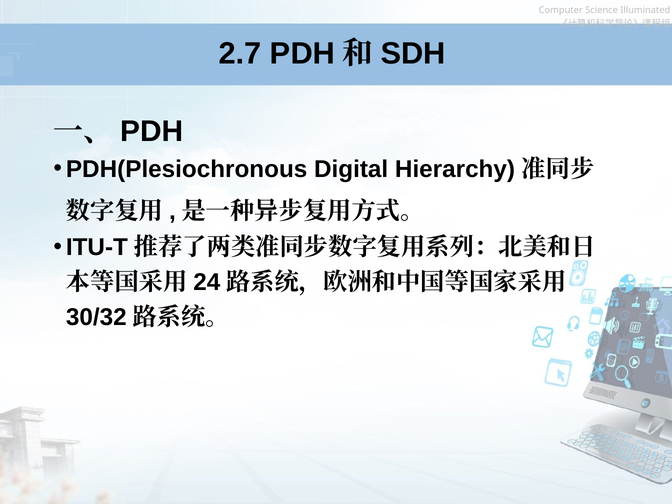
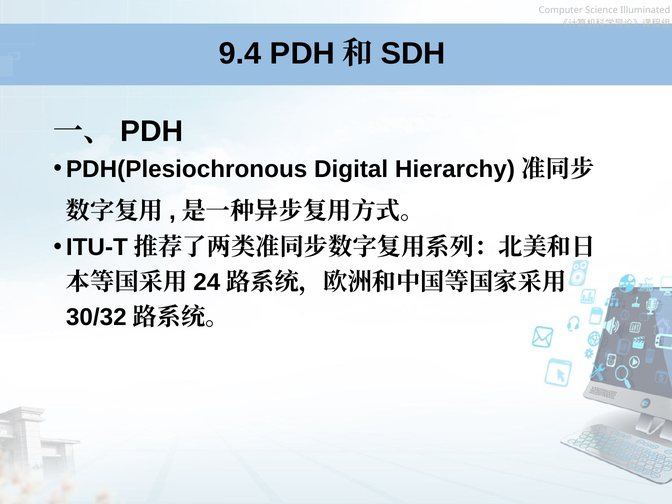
2.7: 2.7 -> 9.4
